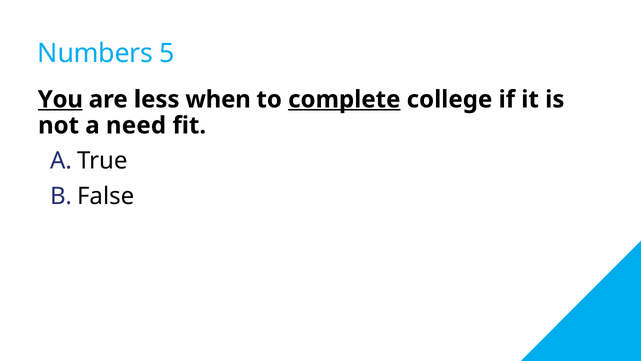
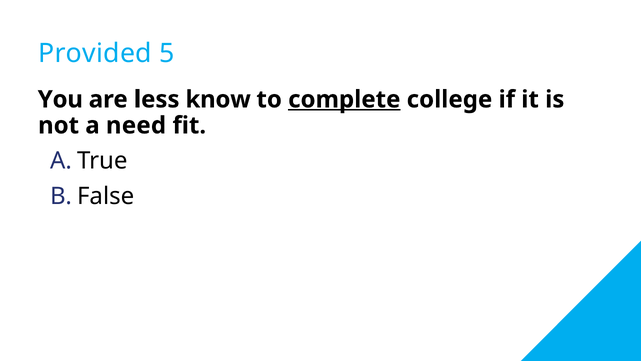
Numbers: Numbers -> Provided
You underline: present -> none
when: when -> know
